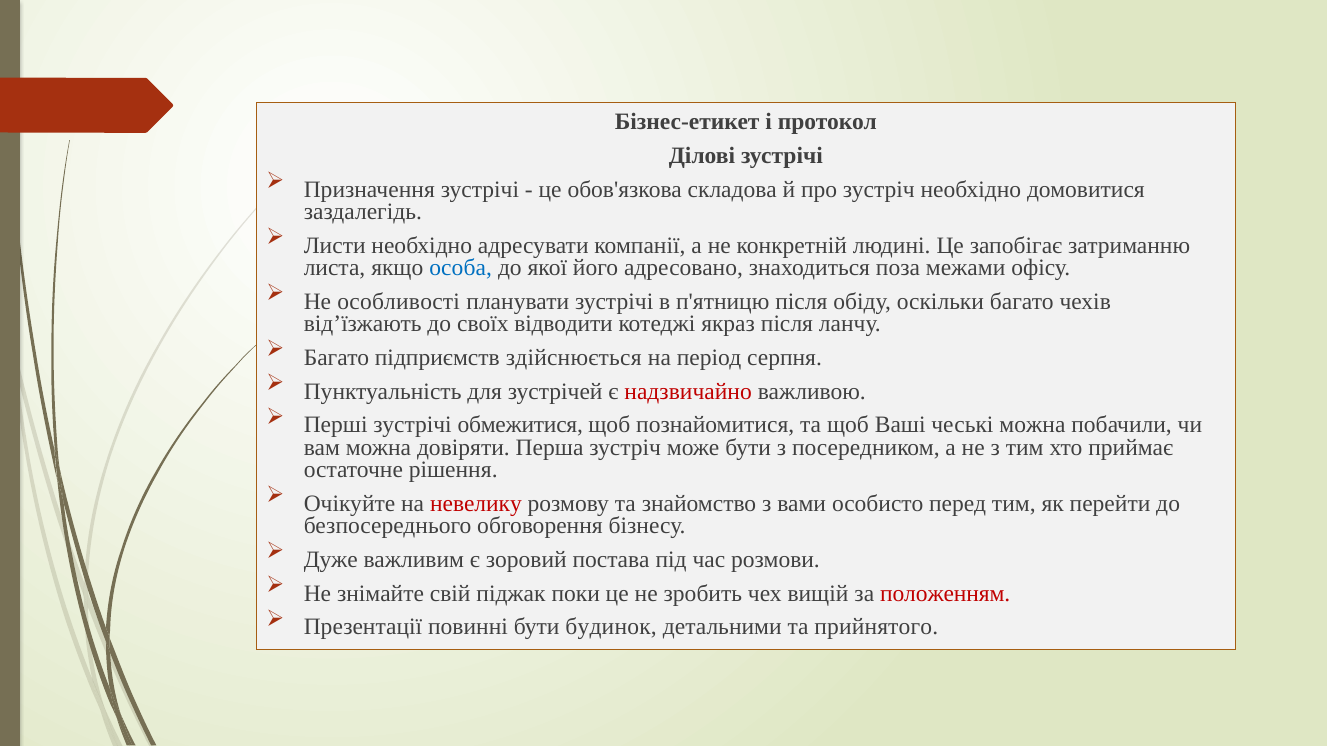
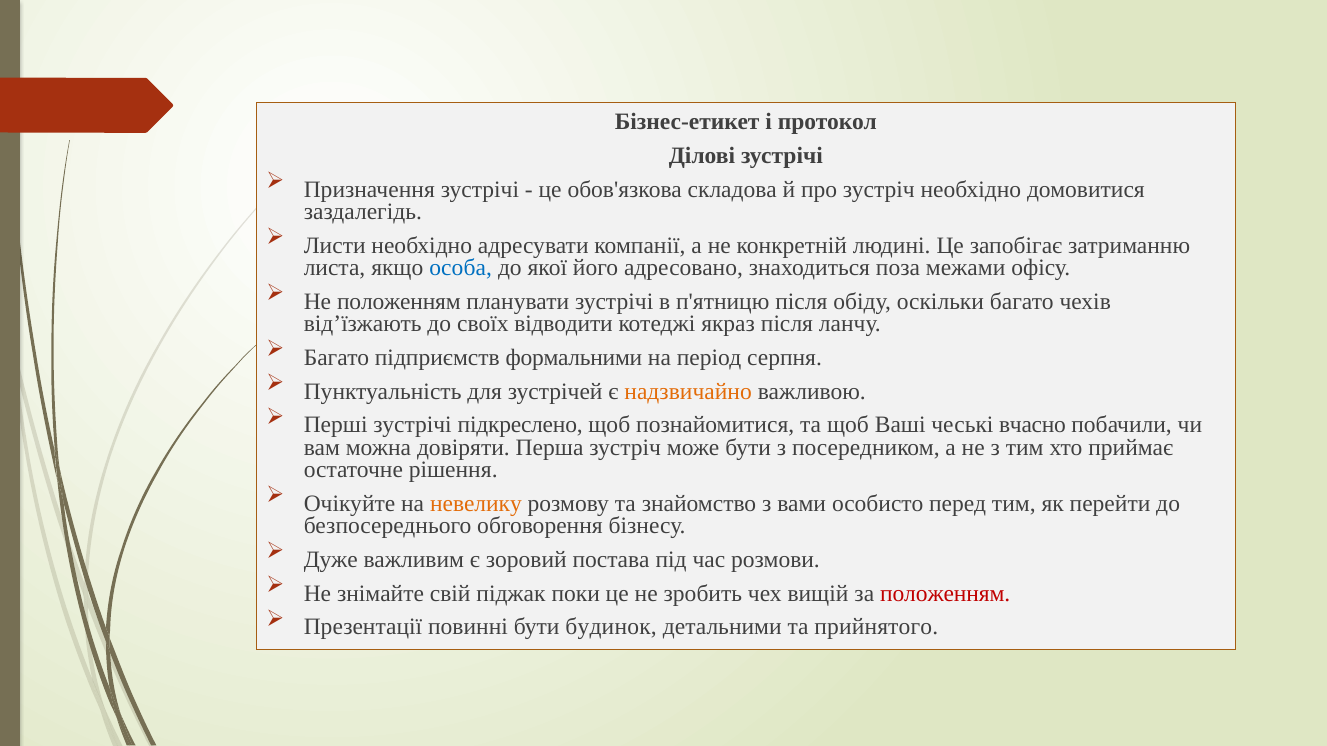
Не особливості: особливості -> положенням
здійснюється: здійснюється -> формальними
надзвичайно colour: red -> orange
обмежитися: обмежитися -> підкреслено
чеські можна: можна -> вчасно
невелику colour: red -> orange
